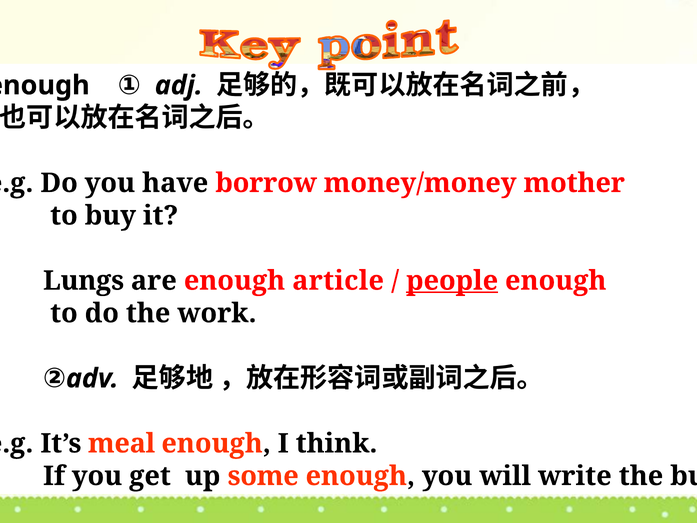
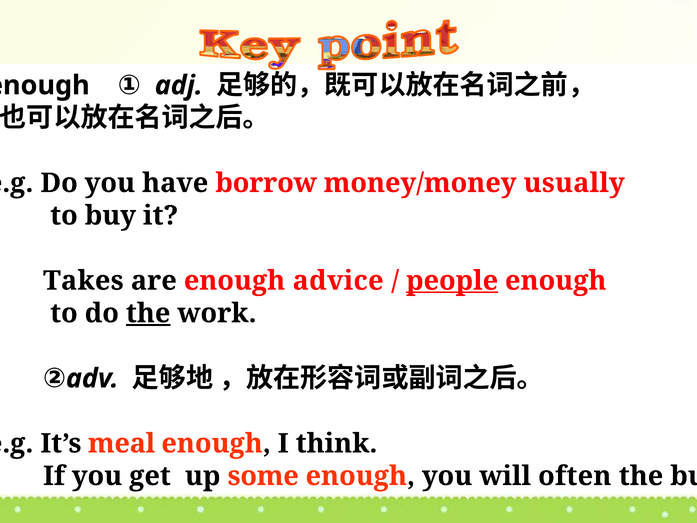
mother: mother -> usually
Lungs: Lungs -> Takes
article: article -> advice
the at (148, 313) underline: none -> present
write: write -> often
